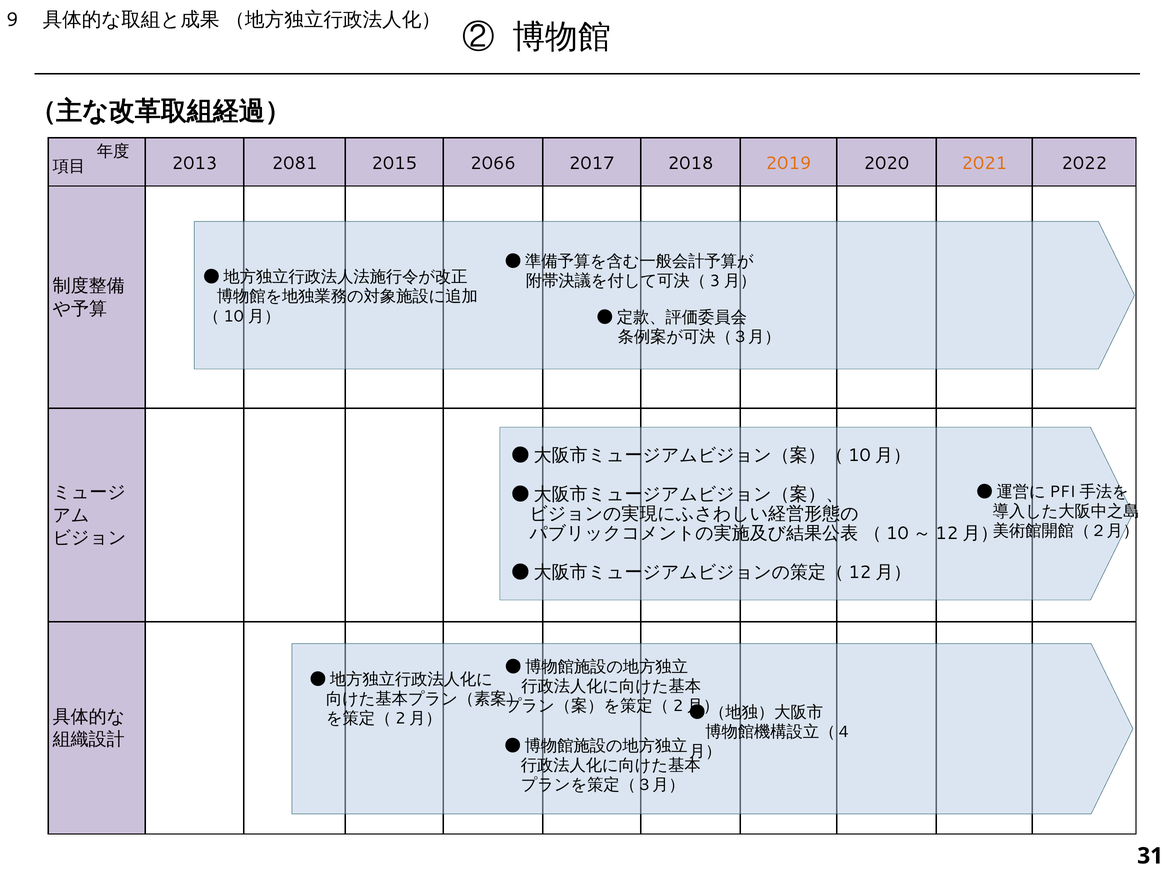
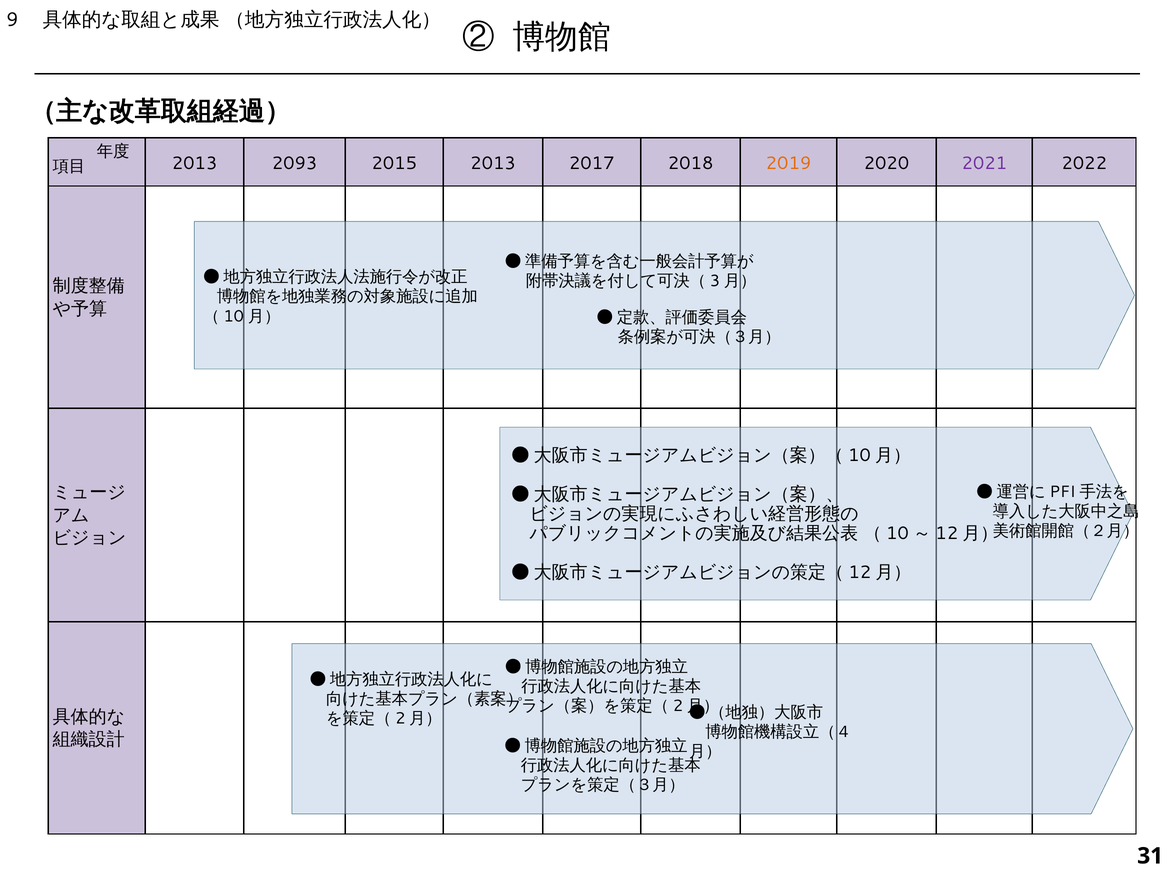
2081: 2081 -> 2093
2015 2066: 2066 -> 2013
2021 colour: orange -> purple
